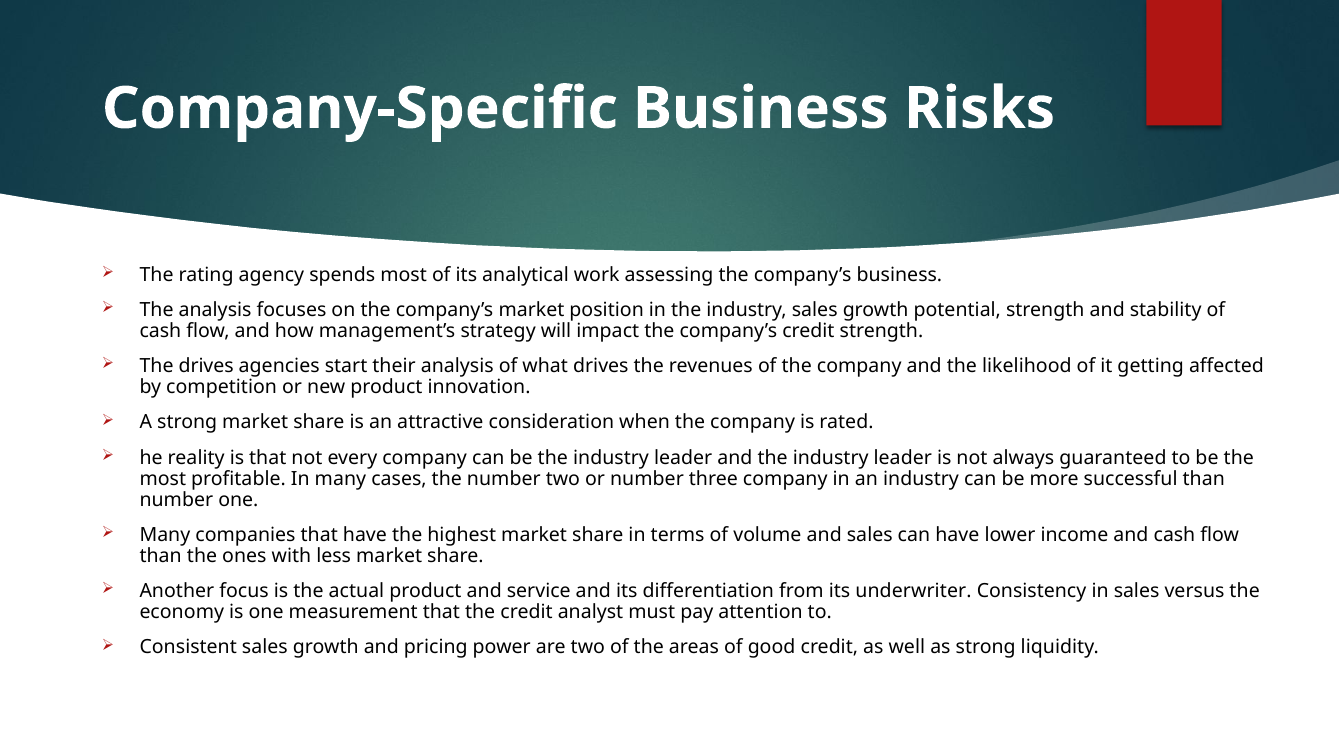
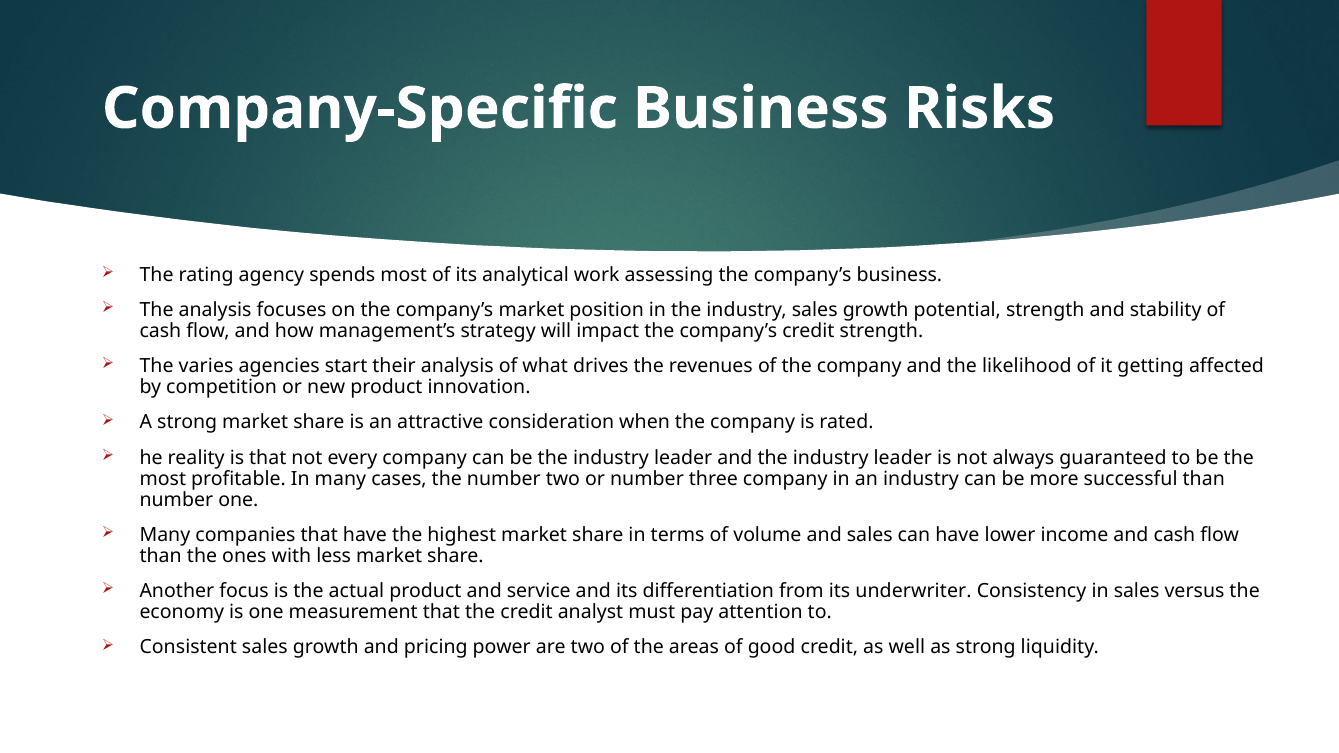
The drives: drives -> varies
